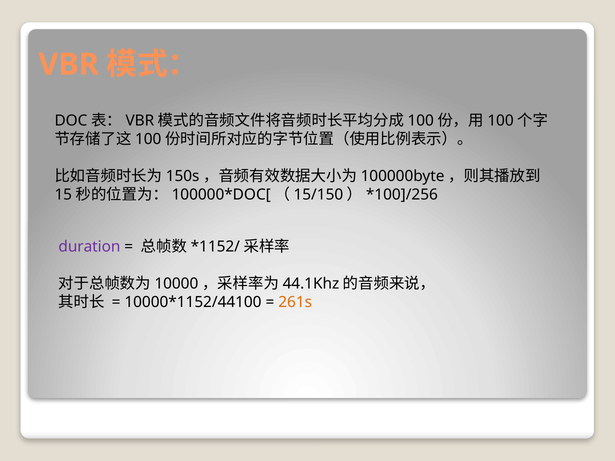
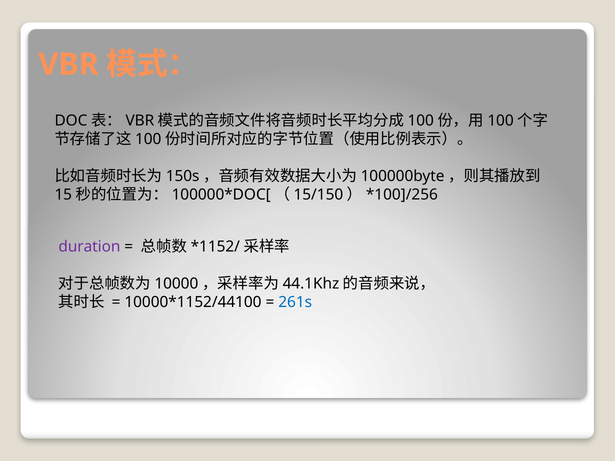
261s colour: orange -> blue
